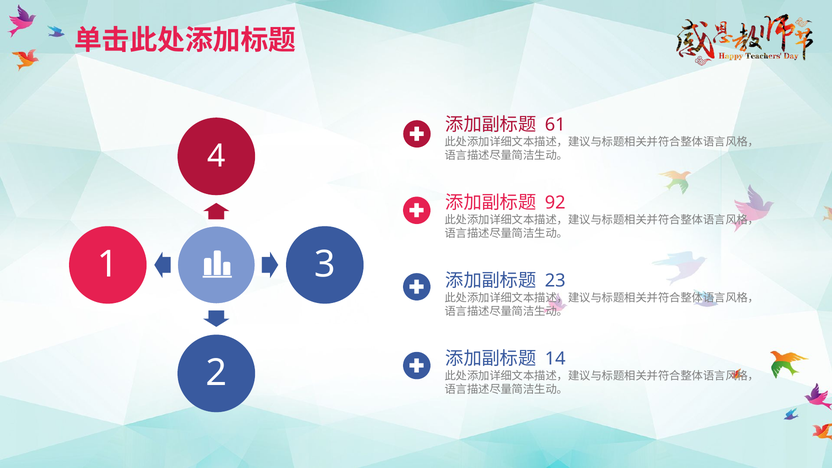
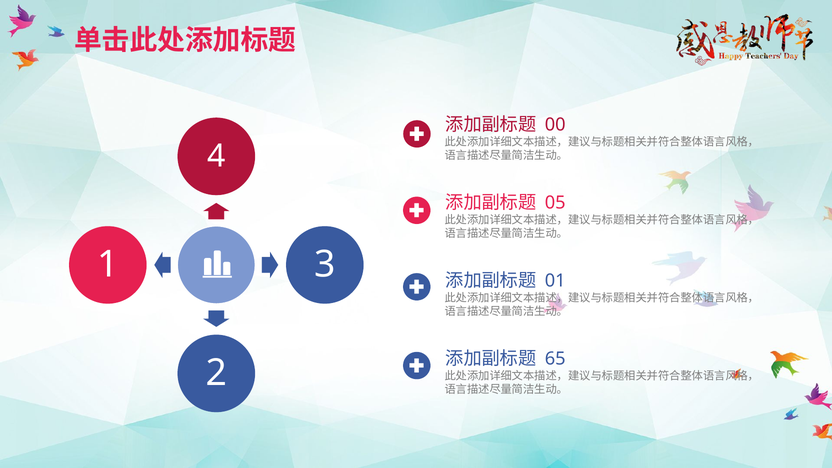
61: 61 -> 00
92: 92 -> 05
23: 23 -> 01
14: 14 -> 65
